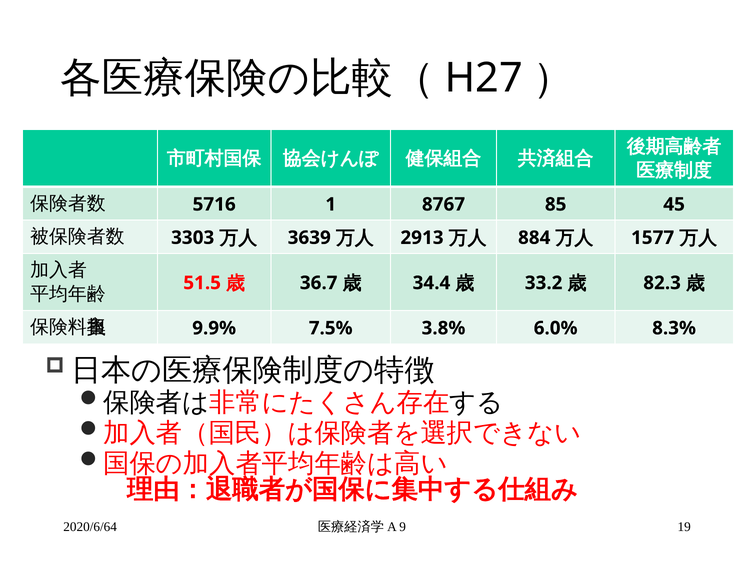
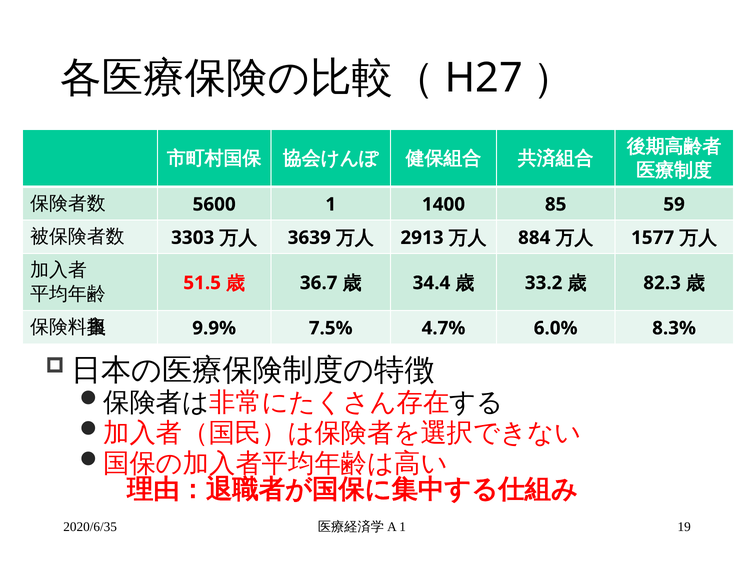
5716: 5716 -> 5600
8767: 8767 -> 1400
45: 45 -> 59
3.8%: 3.8% -> 4.7%
2020/6/64: 2020/6/64 -> 2020/6/35
9 at (403, 527): 9 -> 1
